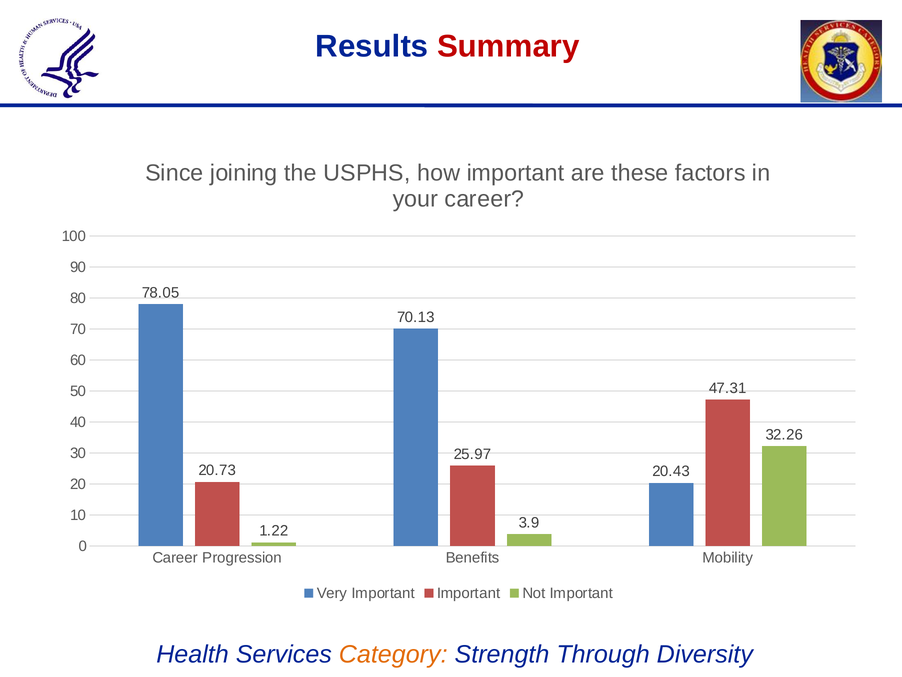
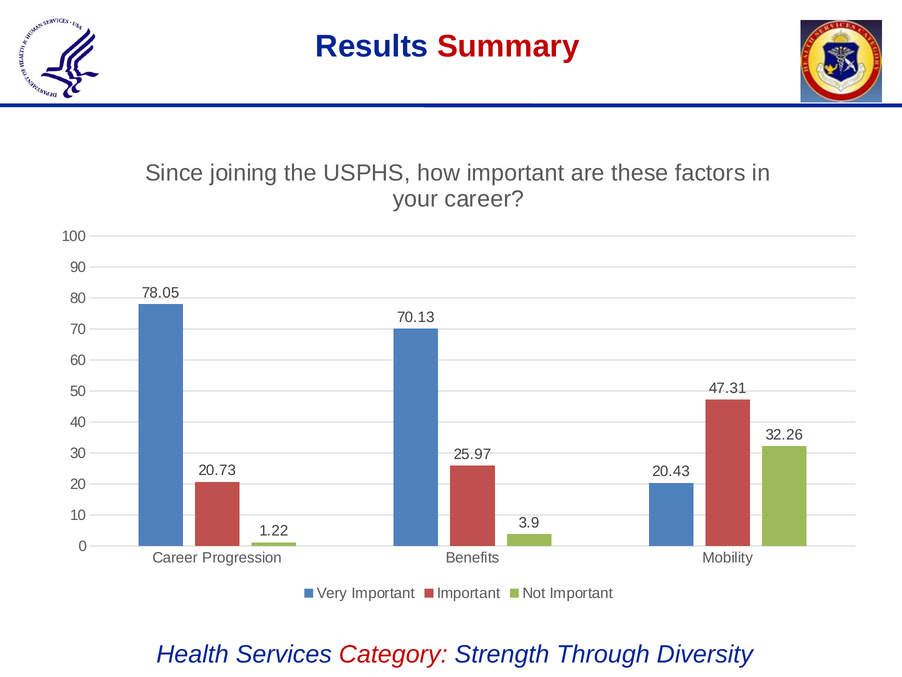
Category colour: orange -> red
